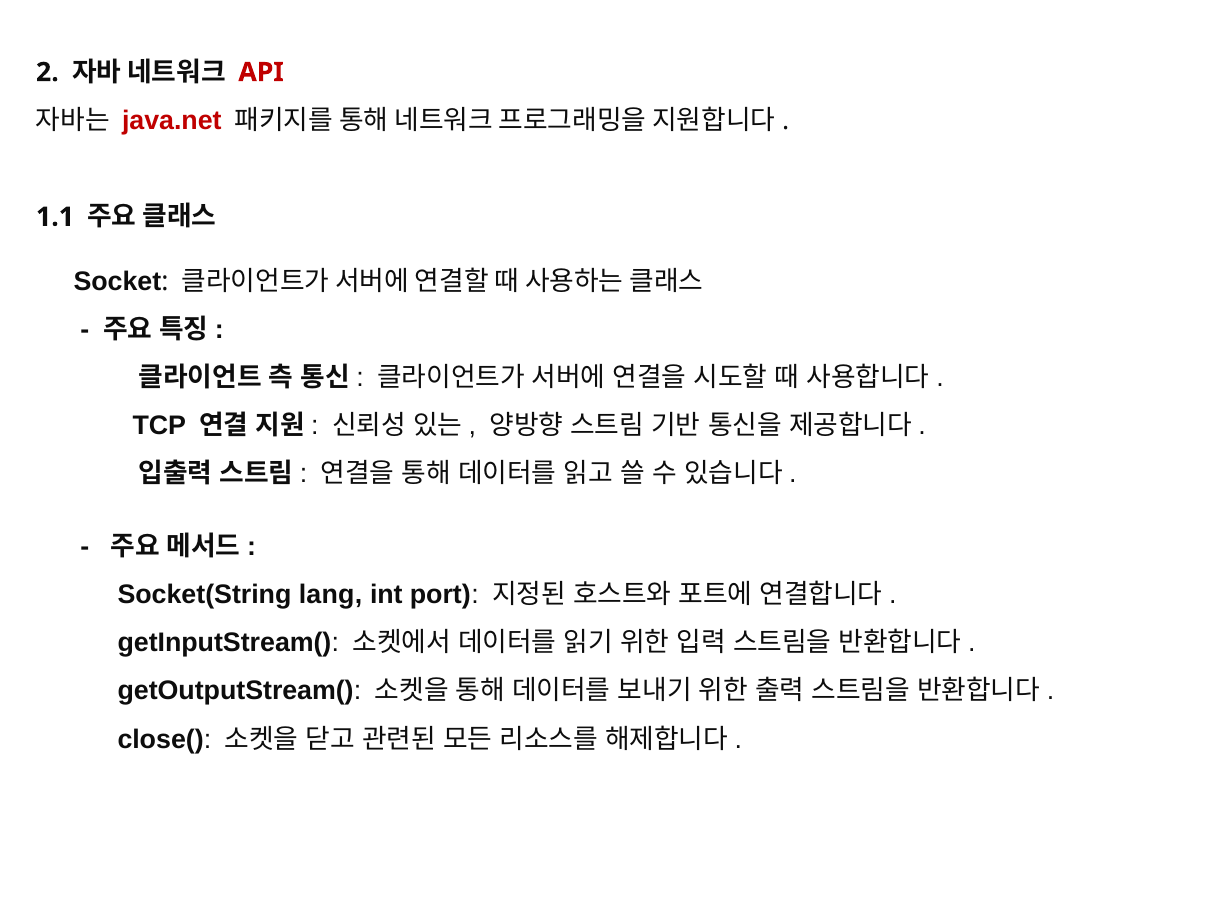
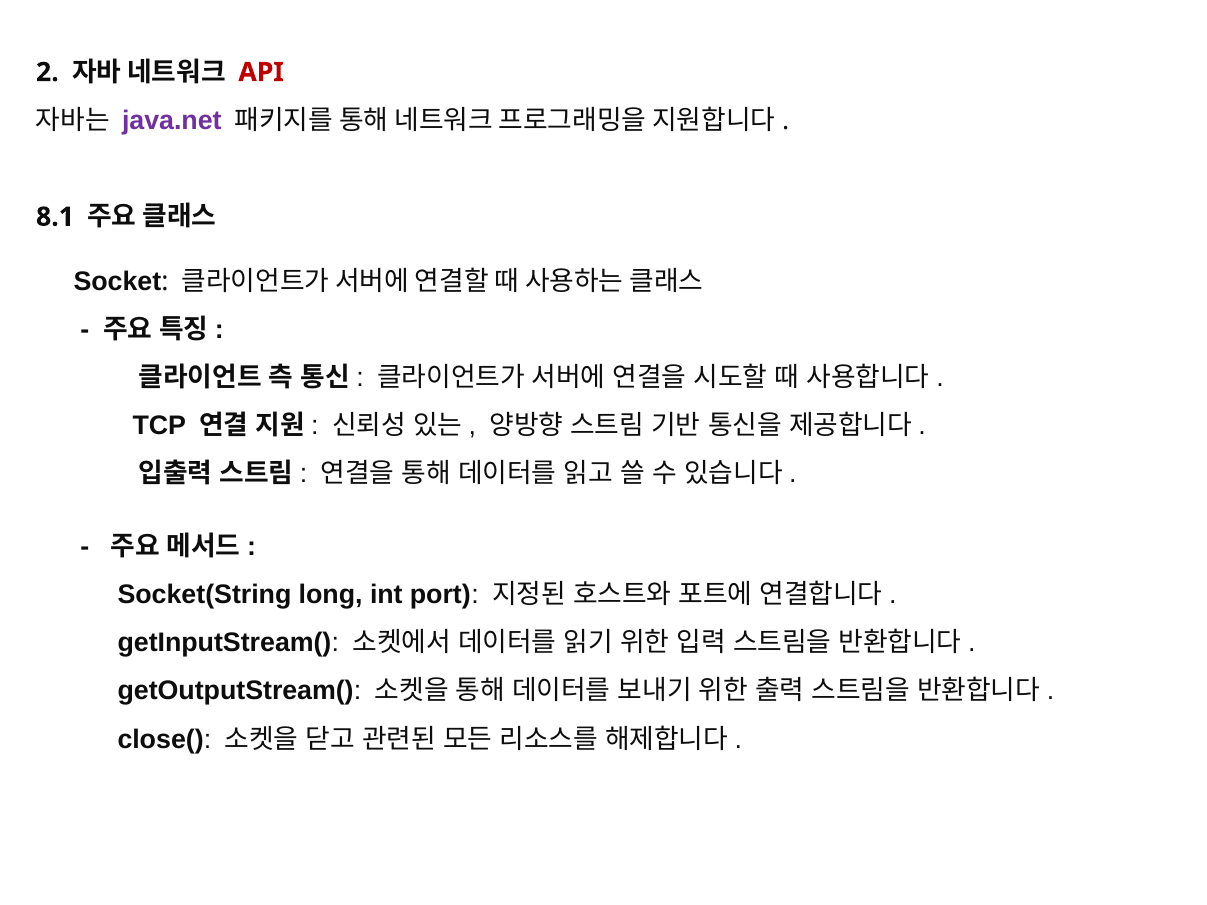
java.net colour: red -> purple
1.1: 1.1 -> 8.1
lang: lang -> long
